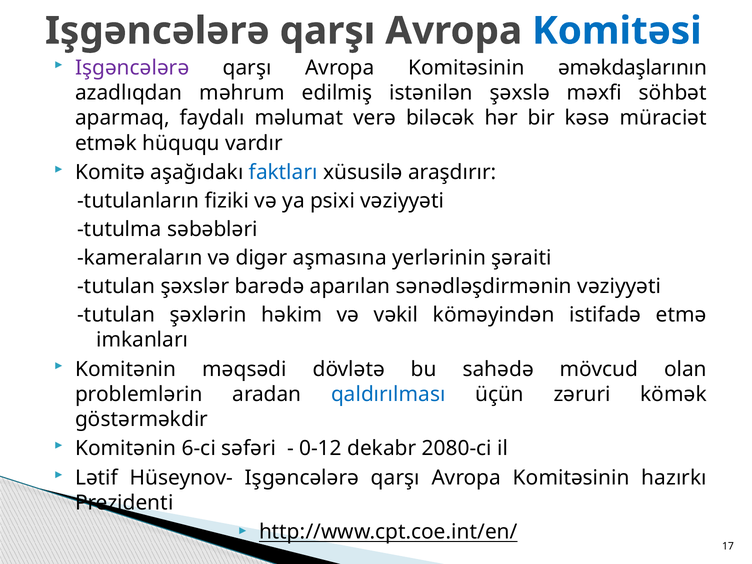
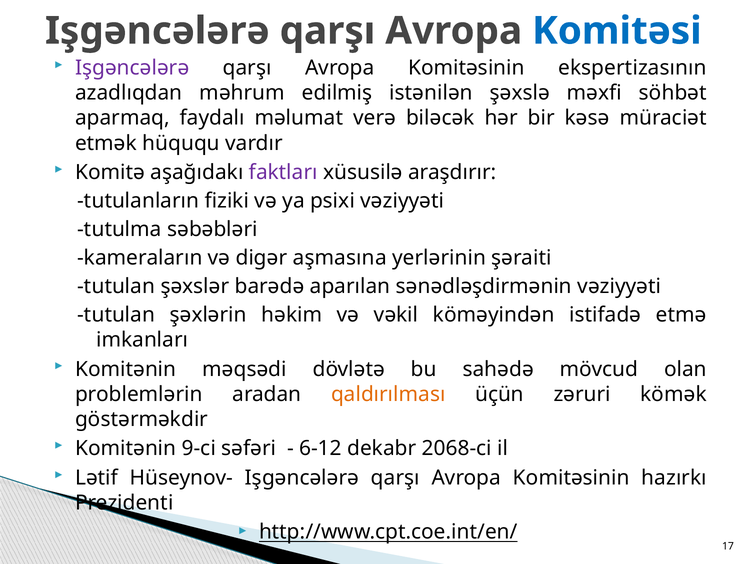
əməkdaşlarının: əməkdaşlarının -> ekspertizasının
faktları colour: blue -> purple
qaldırılması colour: blue -> orange
6-ci: 6-ci -> 9-ci
0-12: 0-12 -> 6-12
2080-ci: 2080-ci -> 2068-ci
